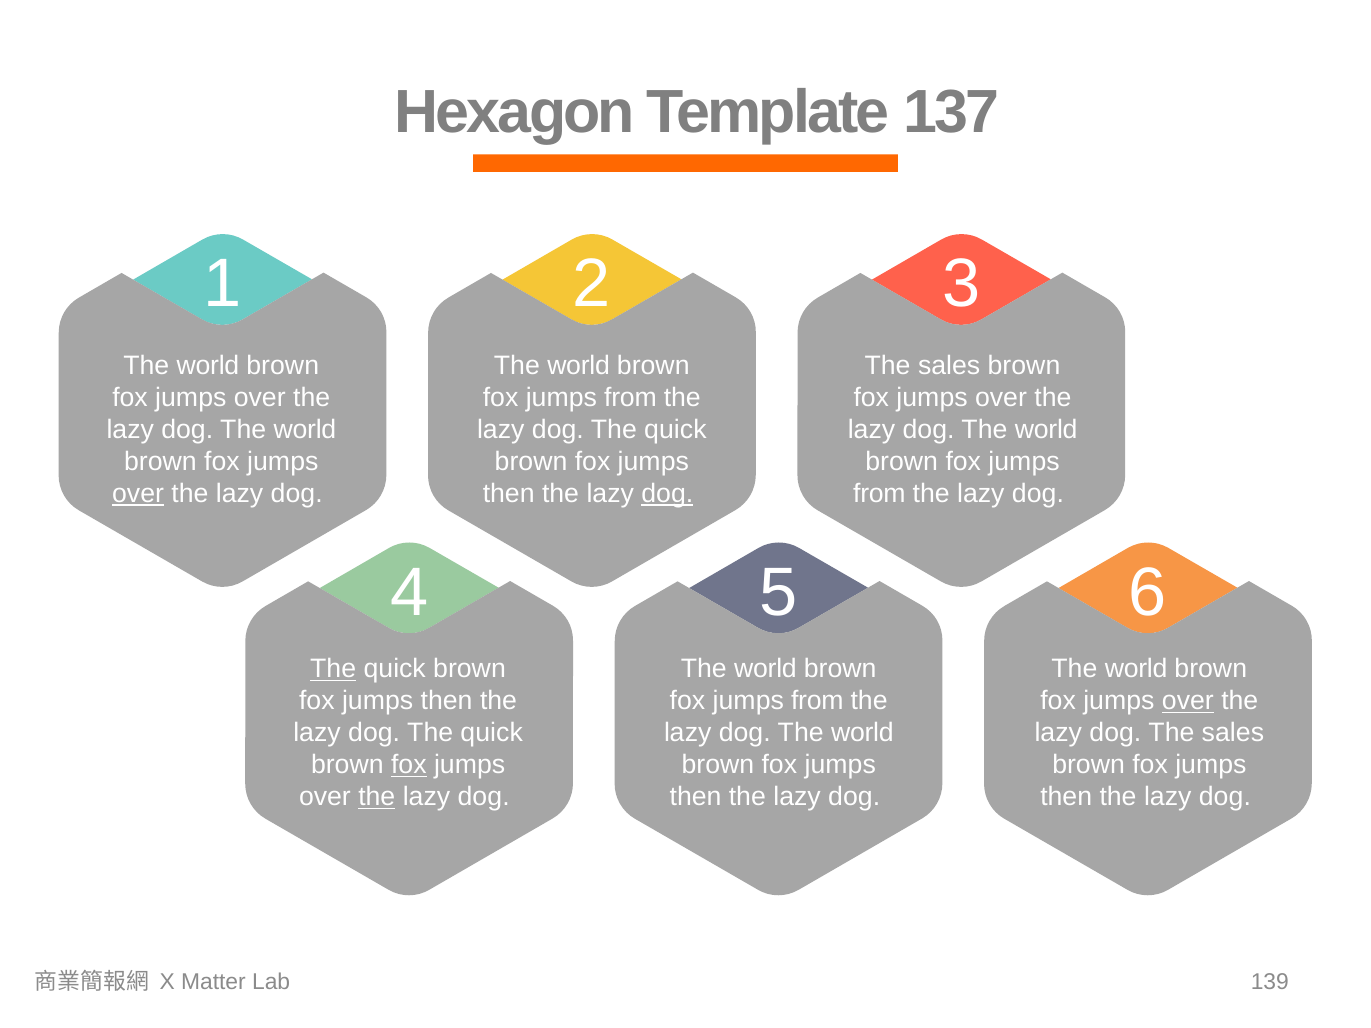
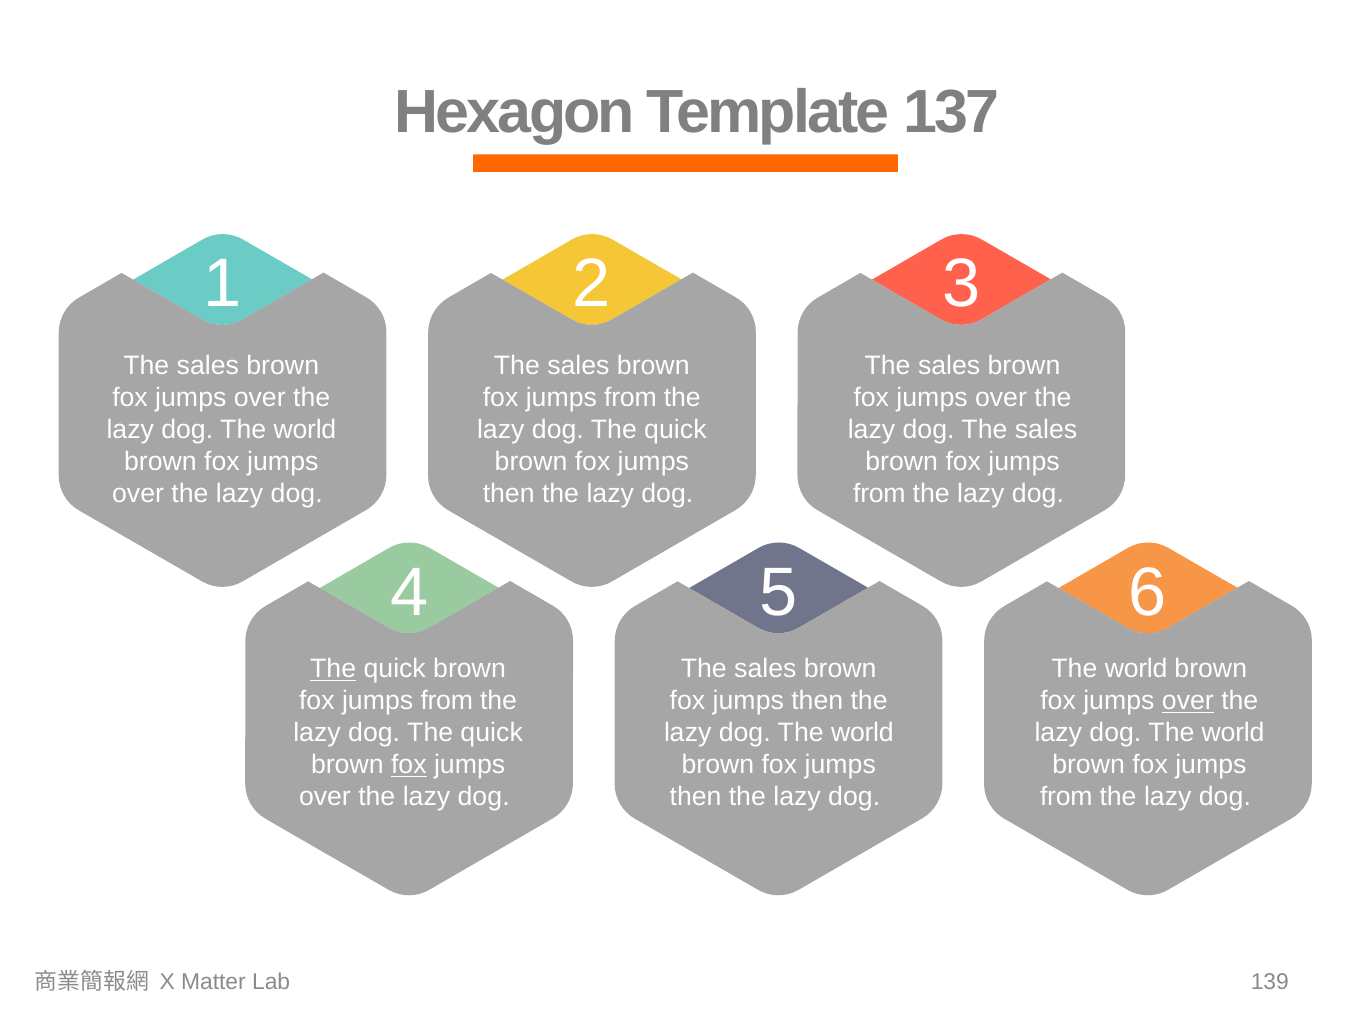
world at (208, 366): world -> sales
world at (579, 366): world -> sales
world at (1046, 430): world -> sales
over at (138, 494) underline: present -> none
dog at (667, 494) underline: present -> none
world at (765, 669): world -> sales
then at (447, 701): then -> from
from at (817, 701): from -> then
sales at (1233, 733): sales -> world
the at (377, 797) underline: present -> none
then at (1066, 797): then -> from
